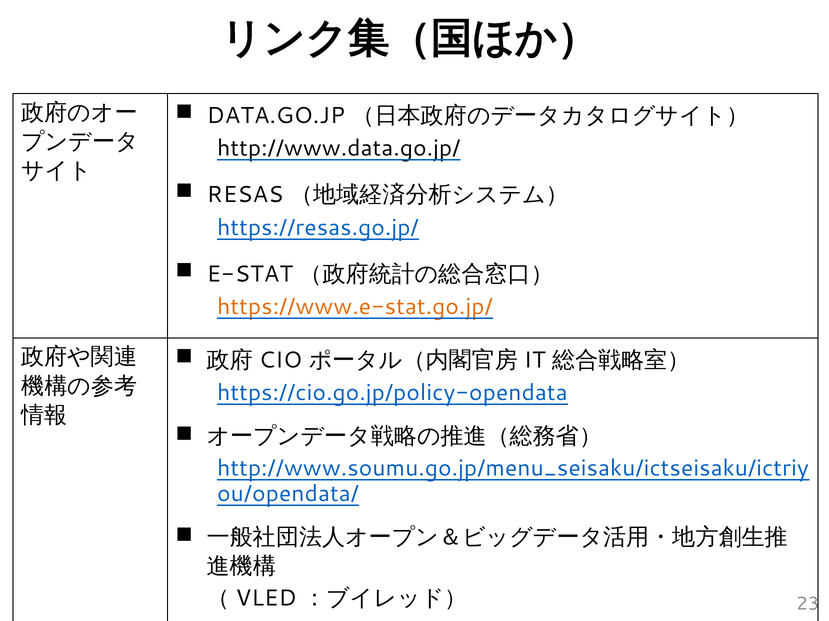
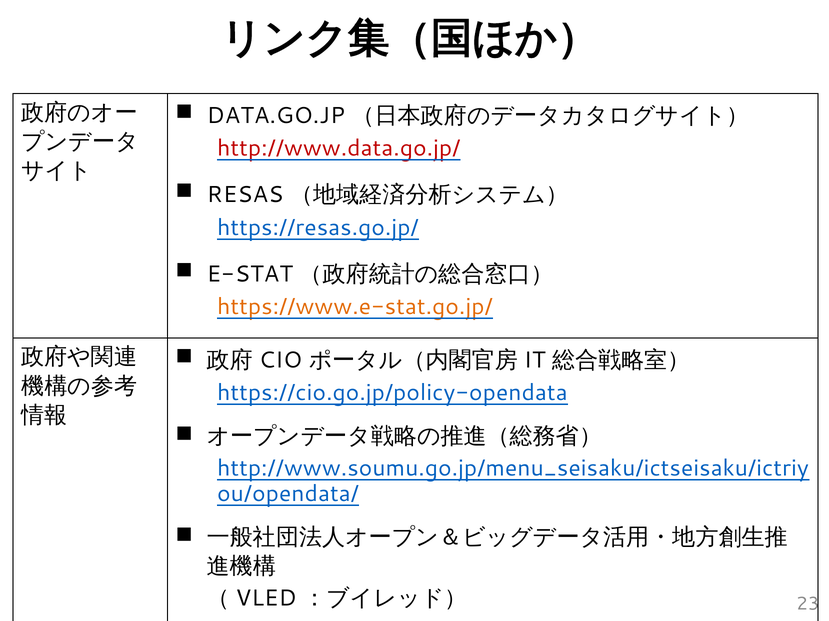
http://www.data.go.jp/ colour: black -> red
